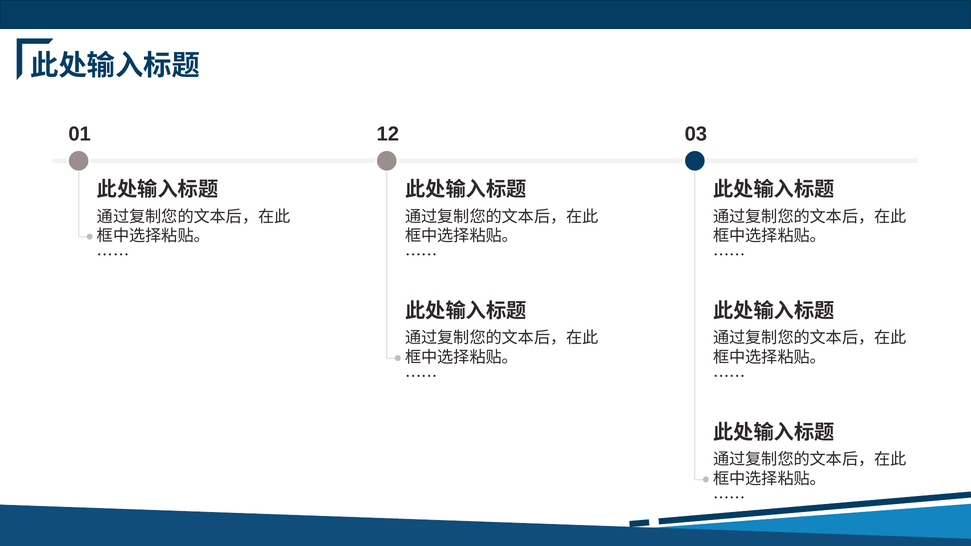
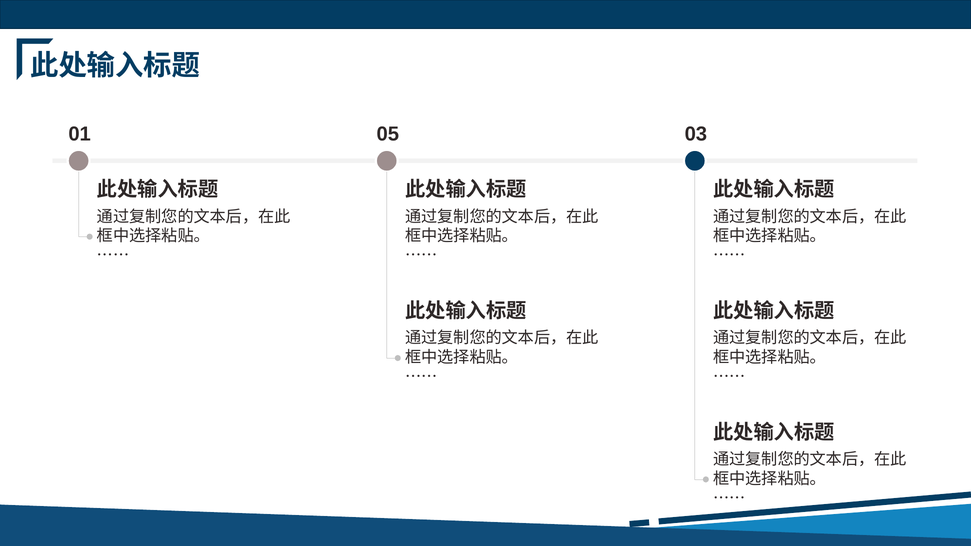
12: 12 -> 05
